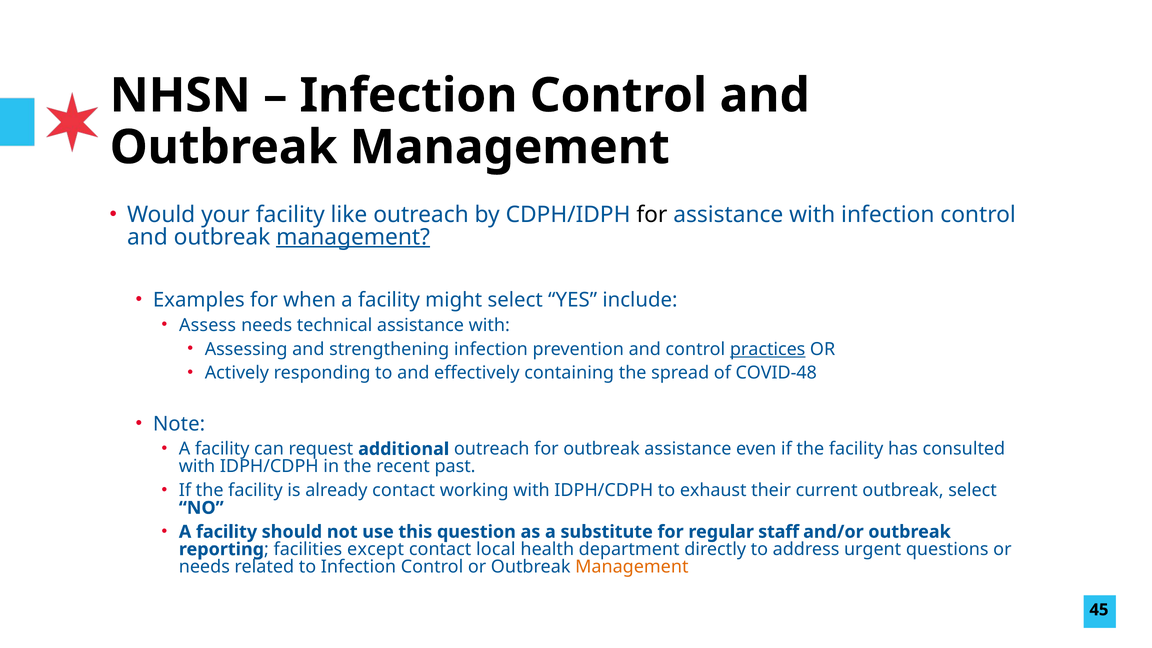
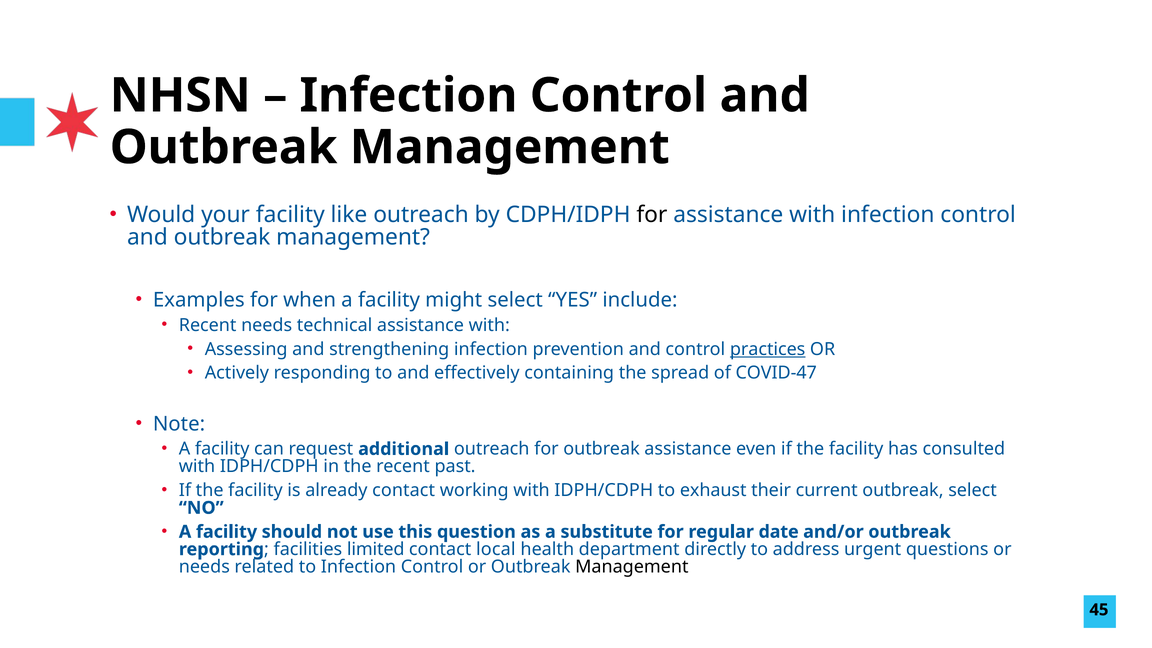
management at (353, 237) underline: present -> none
Assess at (208, 325): Assess -> Recent
COVID-48: COVID-48 -> COVID-47
staff: staff -> date
except: except -> limited
Management at (632, 567) colour: orange -> black
